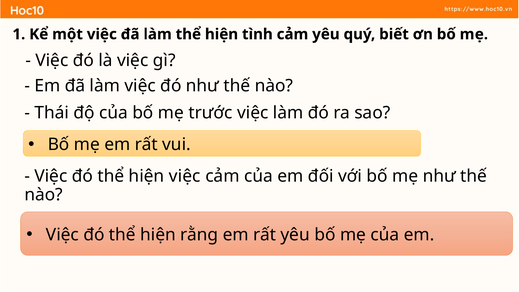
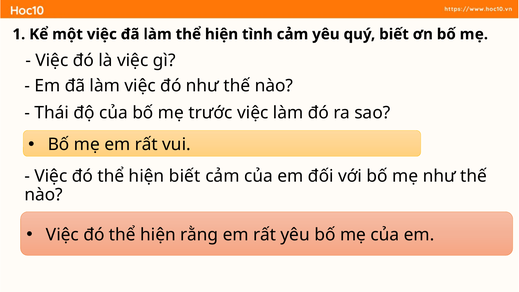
hiện việc: việc -> biết
